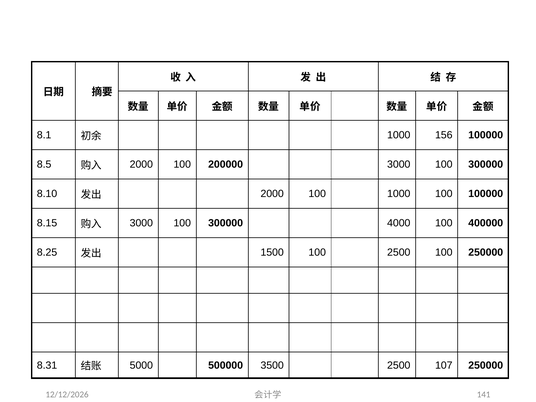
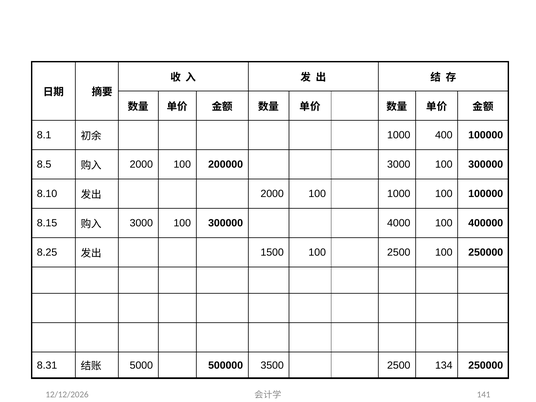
156: 156 -> 400
107: 107 -> 134
